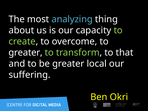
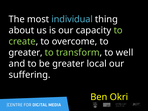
analyzing: analyzing -> individual
that: that -> well
